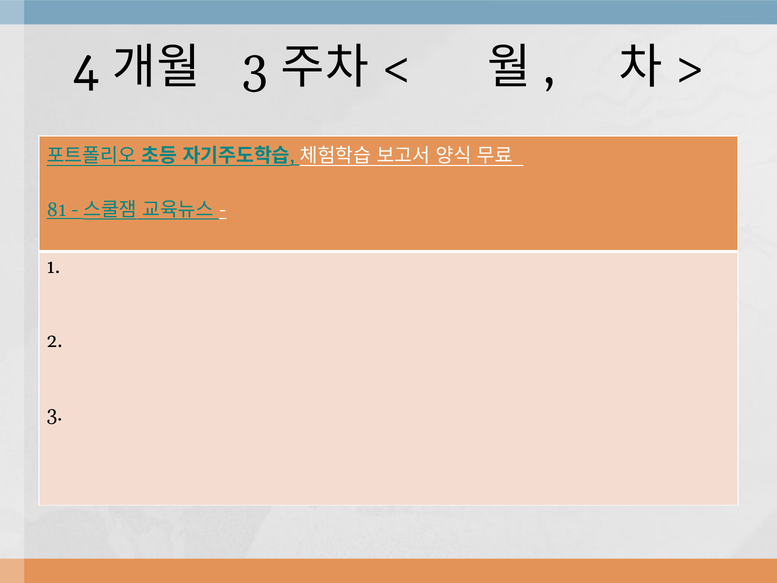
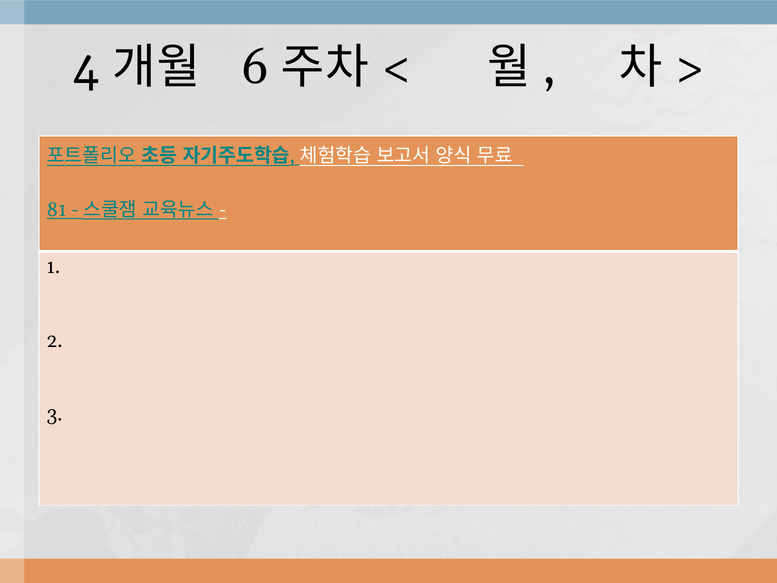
3 at (255, 68): 3 -> 6
